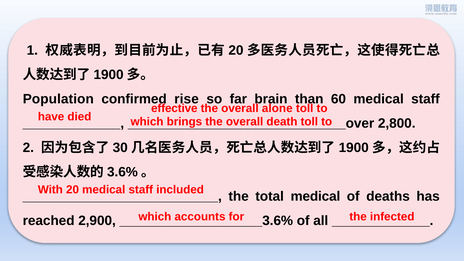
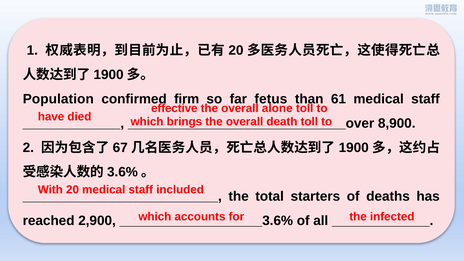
rise: rise -> firm
brain: brain -> fetus
60: 60 -> 61
2,800: 2,800 -> 8,900
30: 30 -> 67
total medical: medical -> starters
